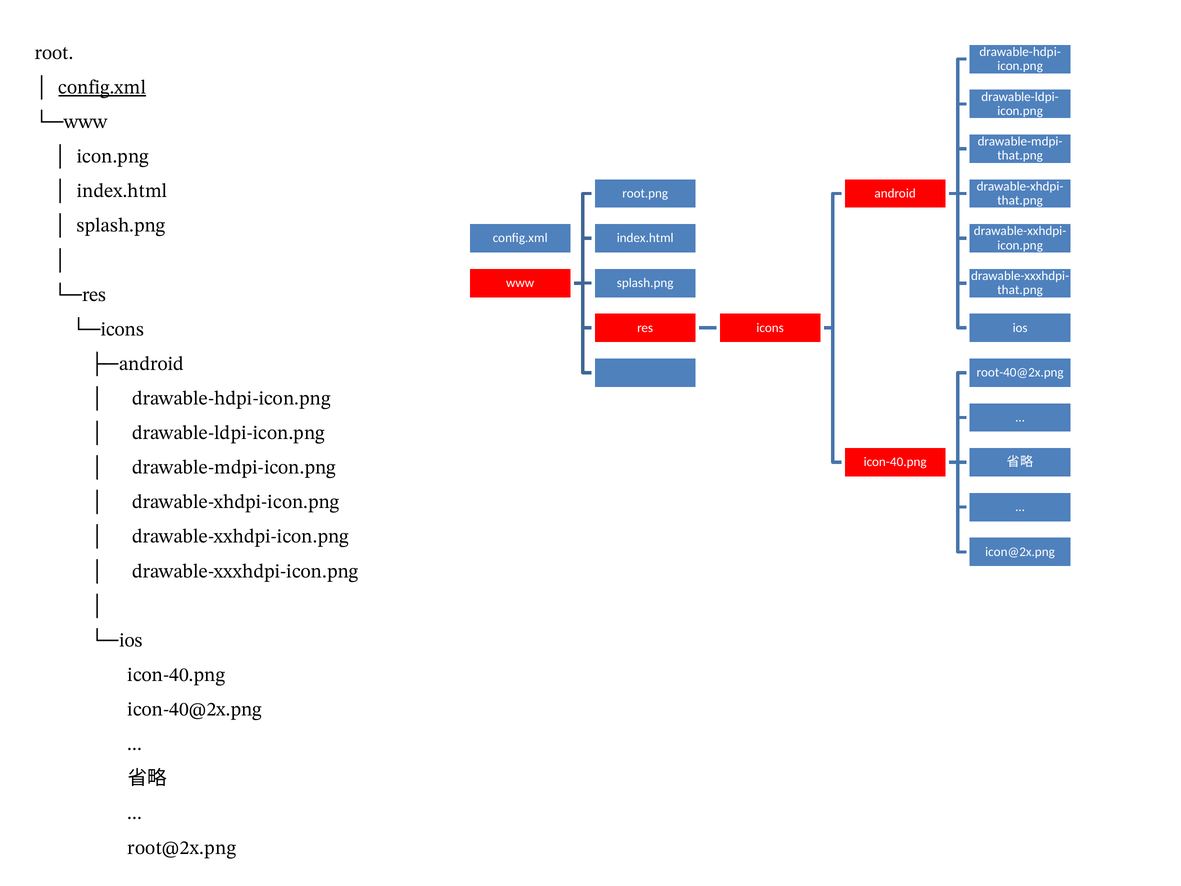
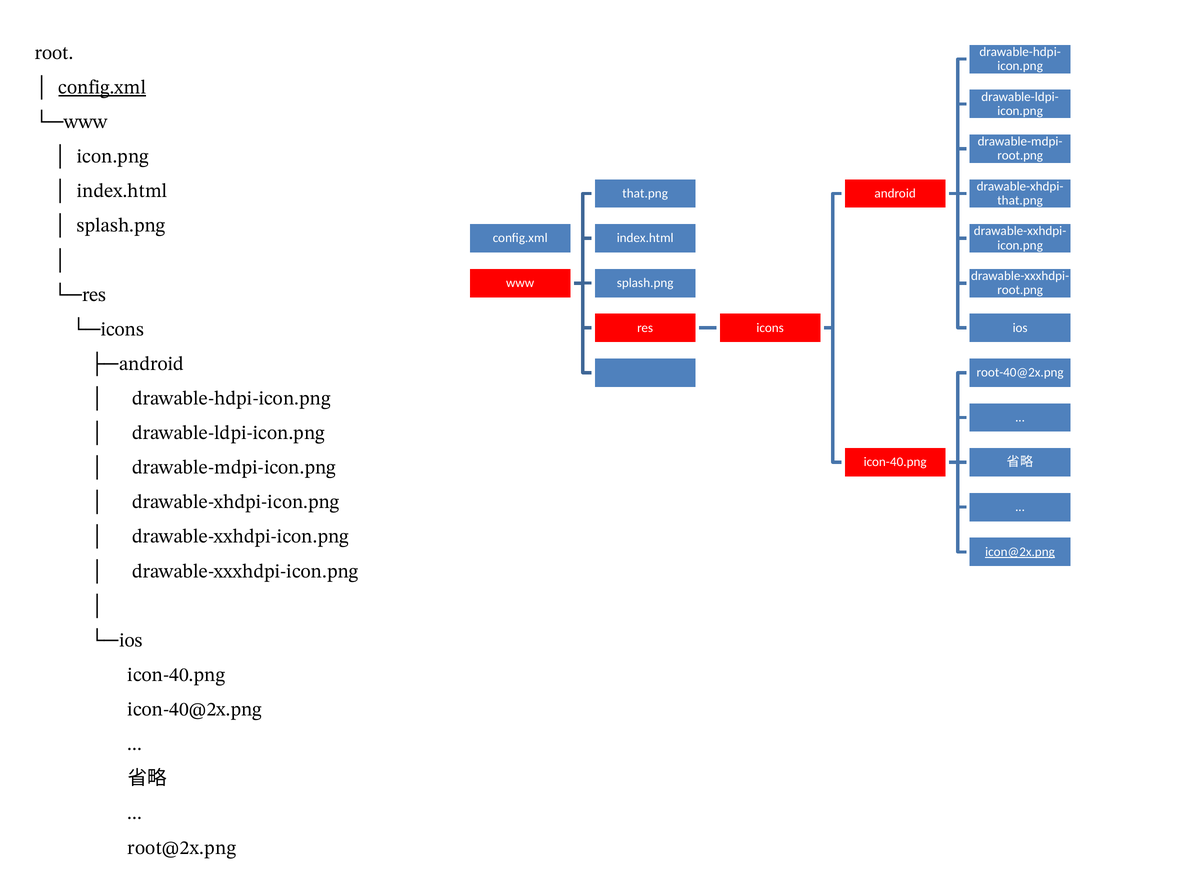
that.png at (1020, 156): that.png -> root.png
root.png at (645, 193): root.png -> that.png
that.png at (1020, 290): that.png -> root.png
icon@2x.png underline: none -> present
